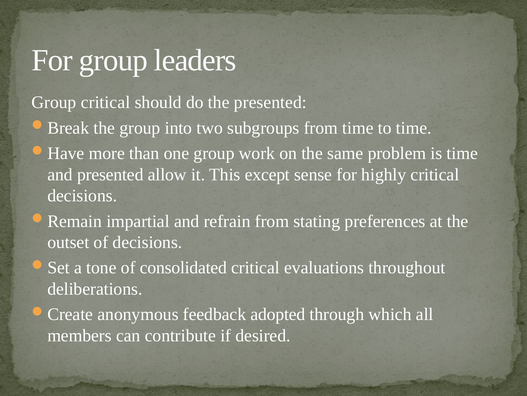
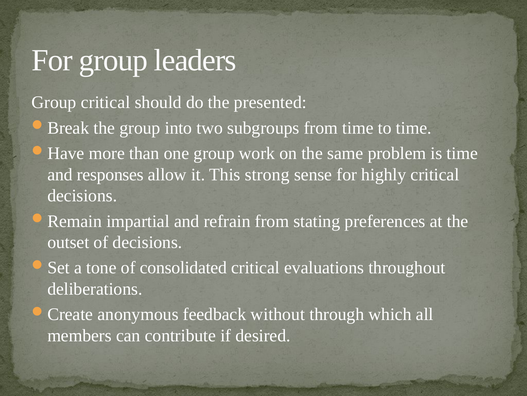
and presented: presented -> responses
except: except -> strong
adopted: adopted -> without
